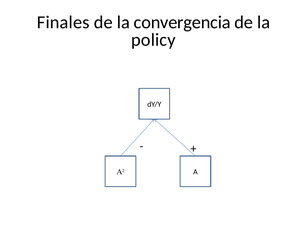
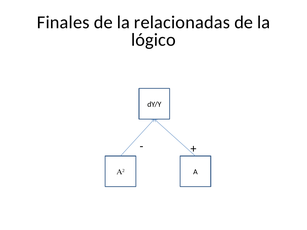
convergencia: convergencia -> relacionadas
policy: policy -> lógico
